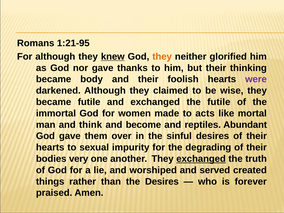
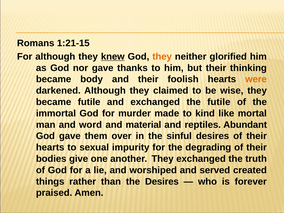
1:21-95: 1:21-95 -> 1:21-15
were colour: purple -> orange
women: women -> murder
acts: acts -> kind
think: think -> word
become: become -> material
very: very -> give
exchanged at (201, 159) underline: present -> none
